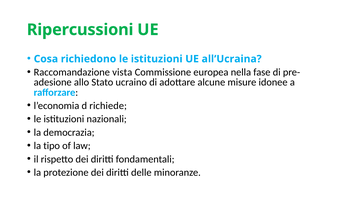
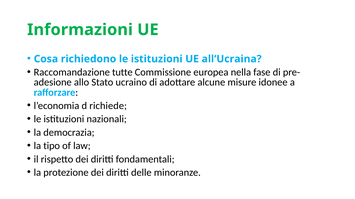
Ripercussioni: Ripercussioni -> Informazioni
vista: vista -> tutte
